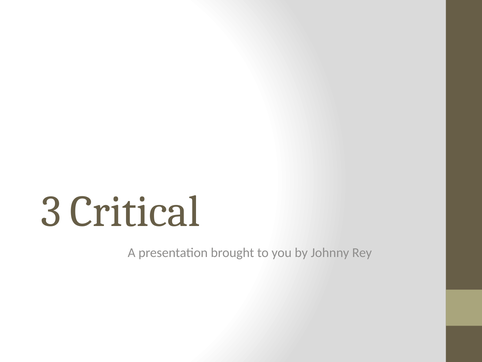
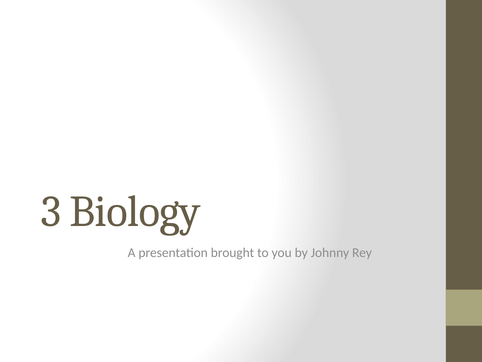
Critical: Critical -> Biology
